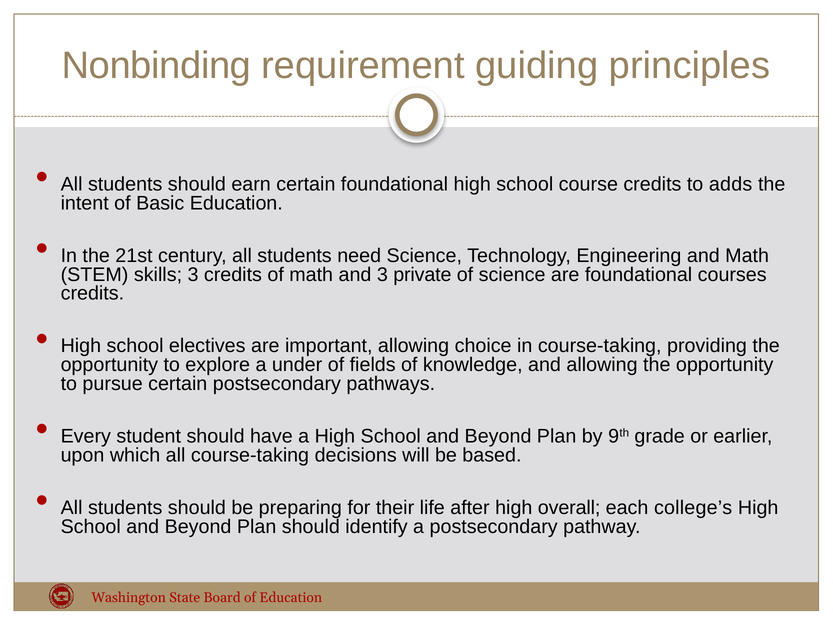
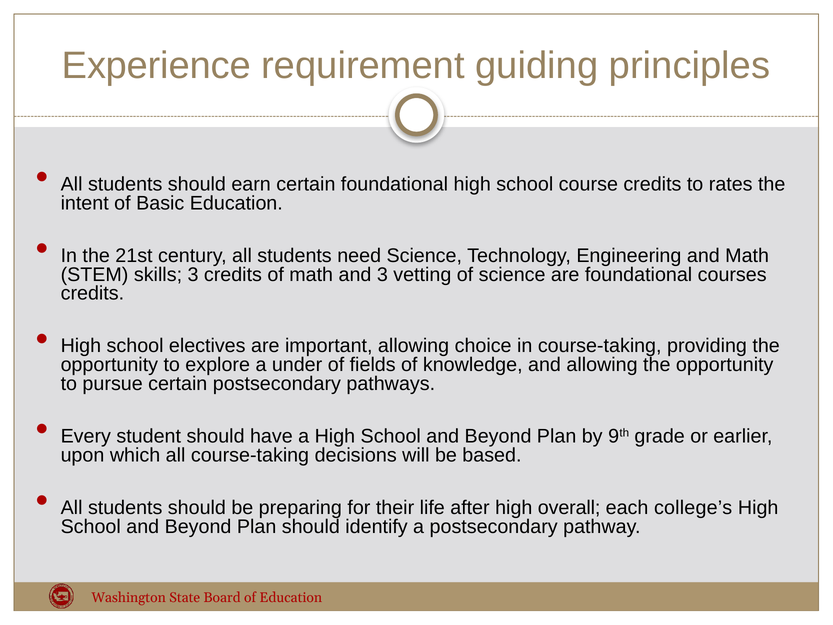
Nonbinding: Nonbinding -> Experience
adds: adds -> rates
private: private -> vetting
